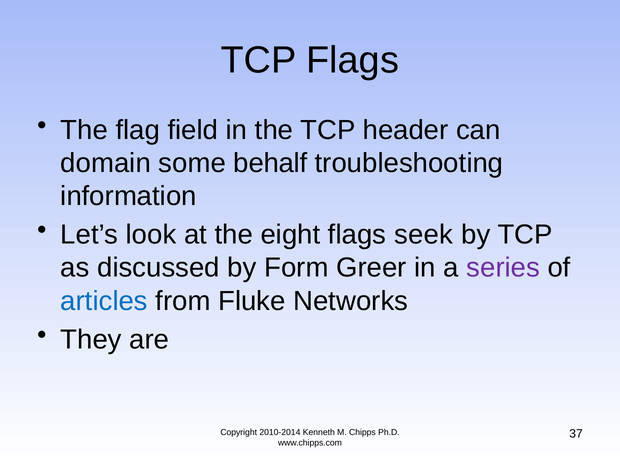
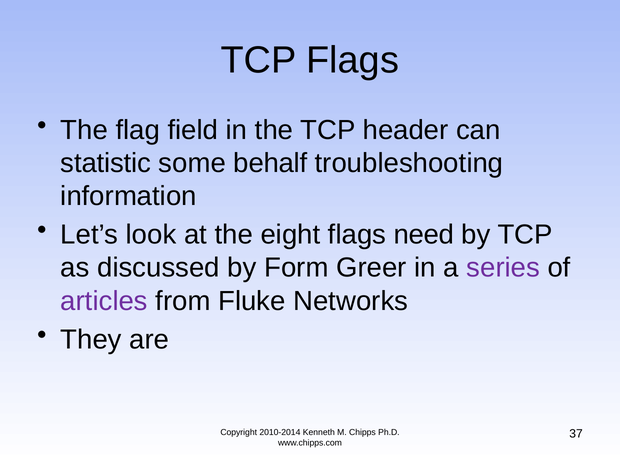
domain: domain -> statistic
seek: seek -> need
articles colour: blue -> purple
